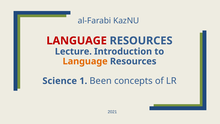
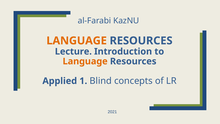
LANGUAGE at (77, 41) colour: red -> orange
Science: Science -> Applied
Been: Been -> Blind
